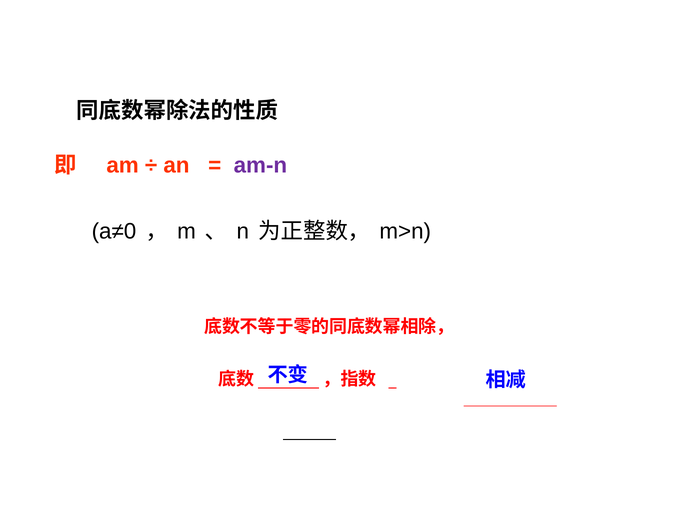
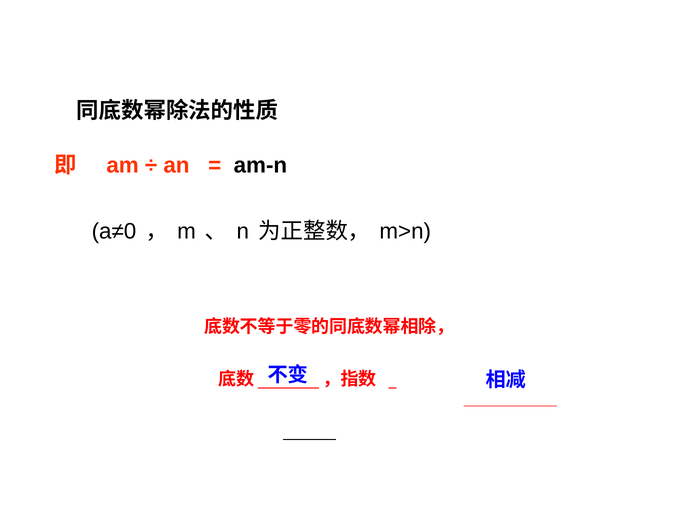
am-n colour: purple -> black
